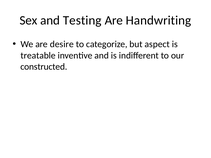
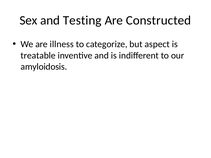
Handwriting: Handwriting -> Constructed
desire: desire -> illness
constructed: constructed -> amyloidosis
